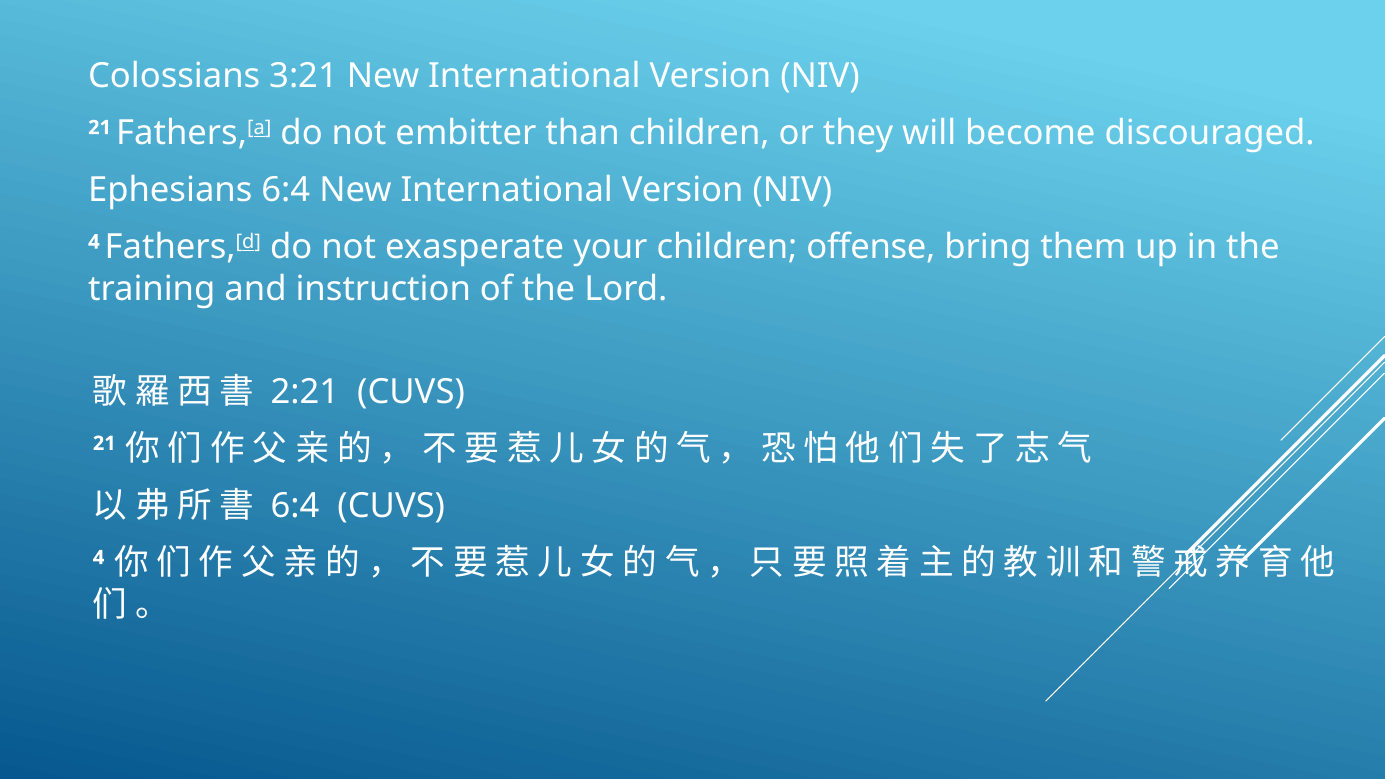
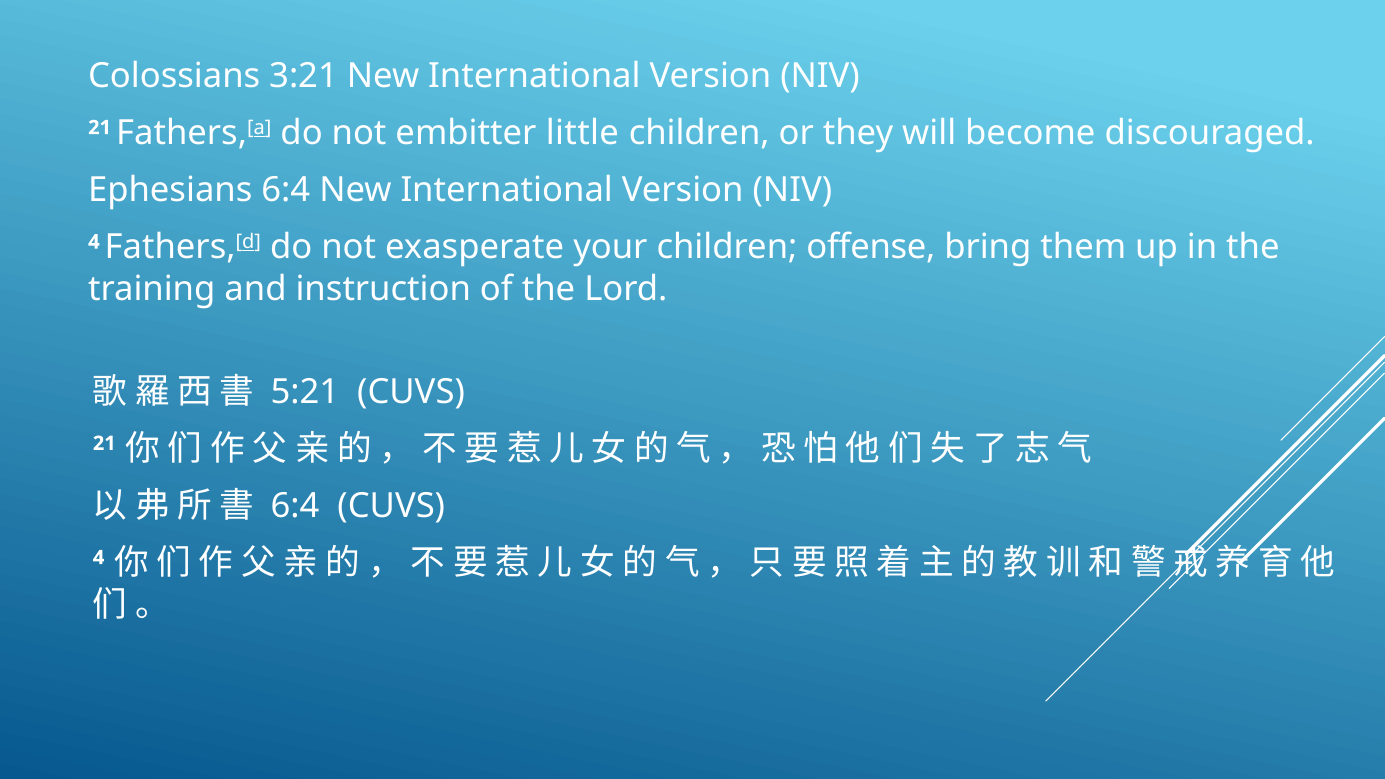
than: than -> little
2:21: 2:21 -> 5:21
